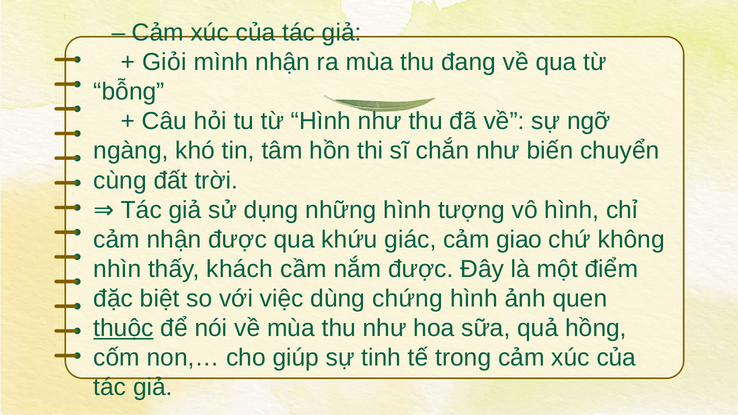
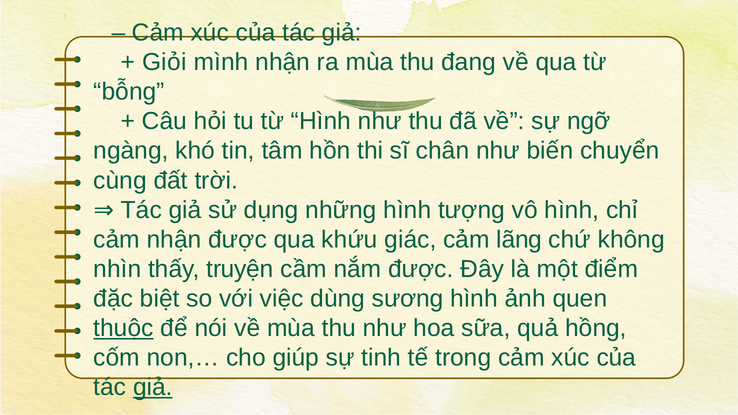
chắn: chắn -> chân
giao: giao -> lãng
khách: khách -> truyện
chứng: chứng -> sương
giả at (153, 387) underline: none -> present
